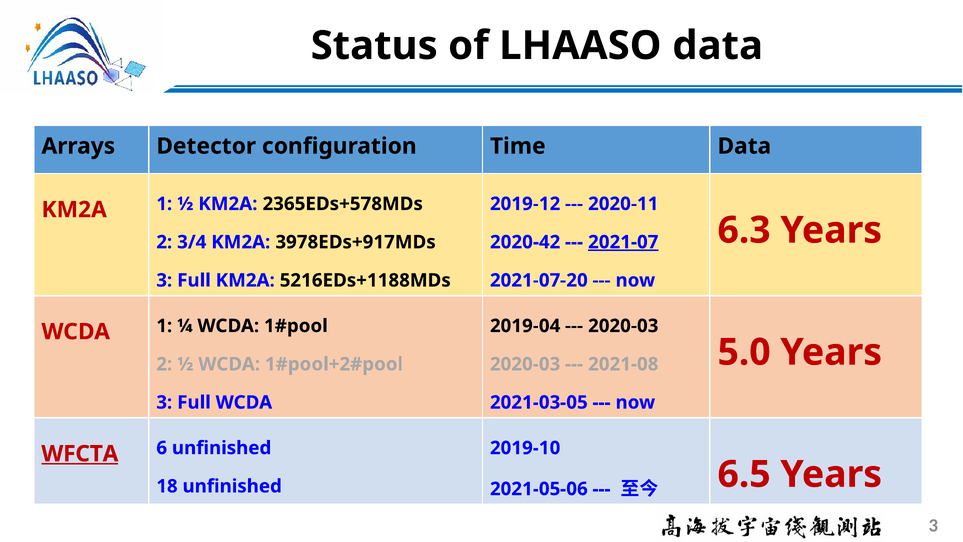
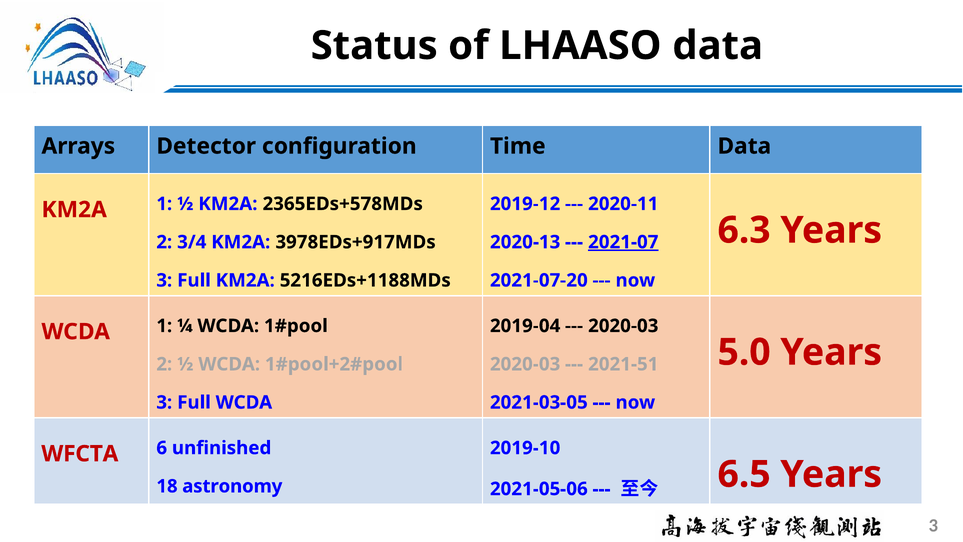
2020-42: 2020-42 -> 2020-13
2021-08: 2021-08 -> 2021-51
WFCTA underline: present -> none
18 unfinished: unfinished -> astronomy
